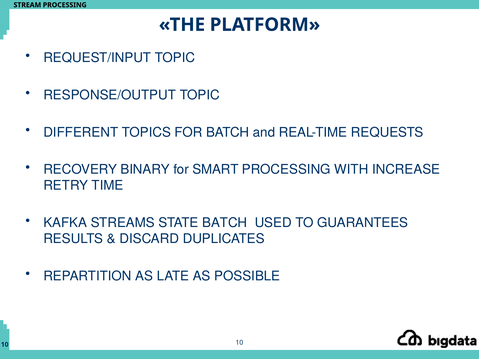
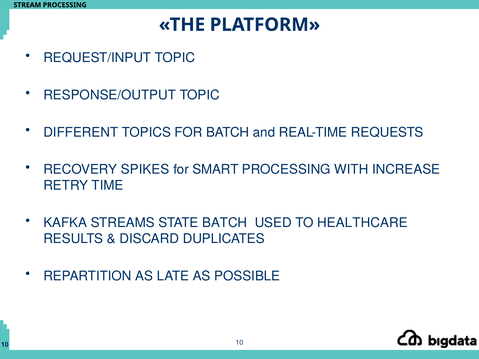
BINARY: BINARY -> SPIKES
GUARANTEES: GUARANTEES -> HEALTHCARE
